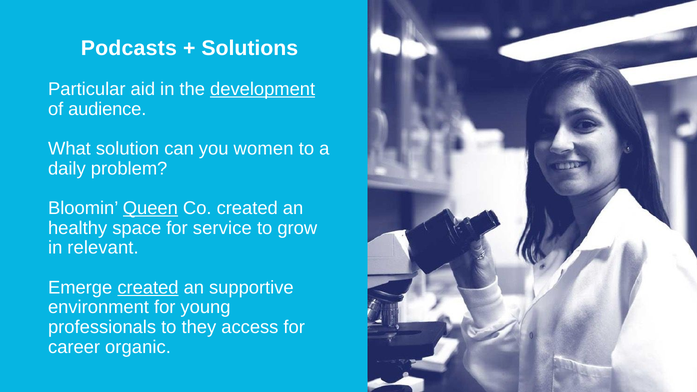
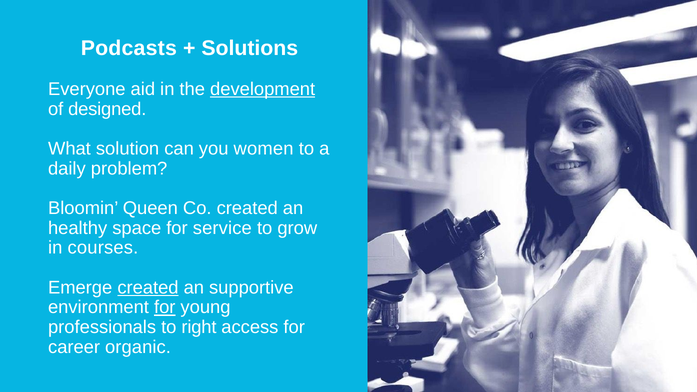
Particular: Particular -> Everyone
audience: audience -> designed
Queen underline: present -> none
relevant: relevant -> courses
for at (165, 307) underline: none -> present
they: they -> right
